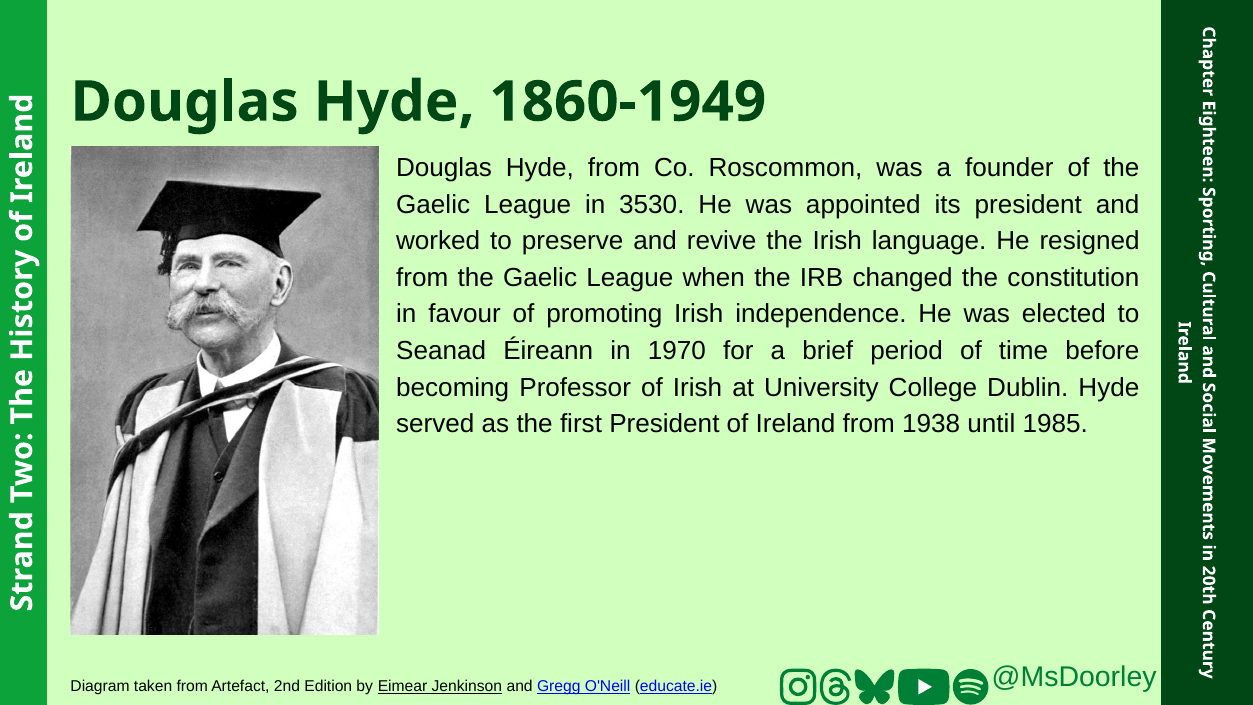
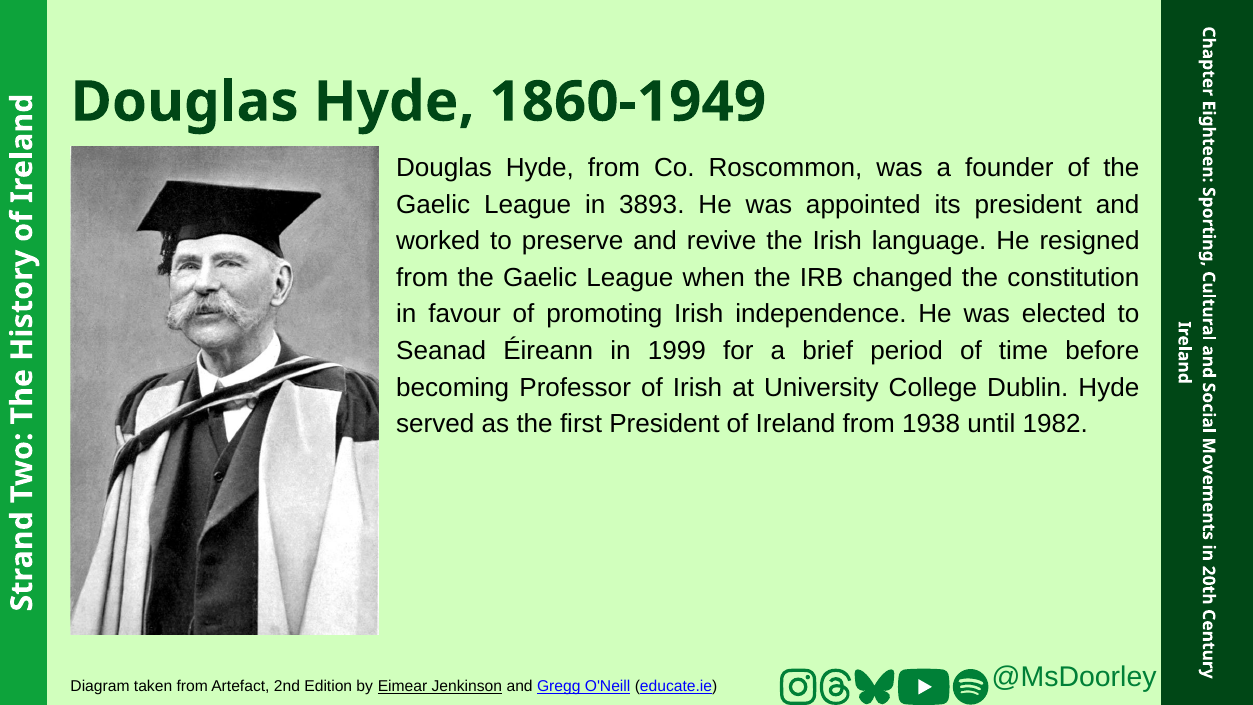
3530: 3530 -> 3893
1970: 1970 -> 1999
1985: 1985 -> 1982
